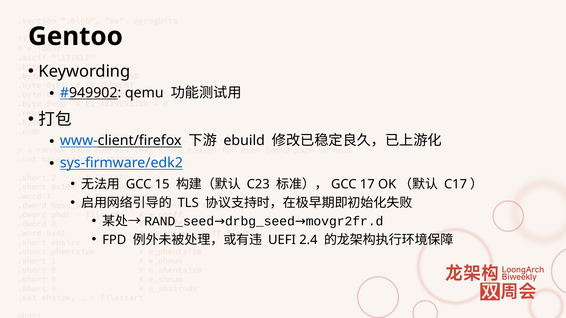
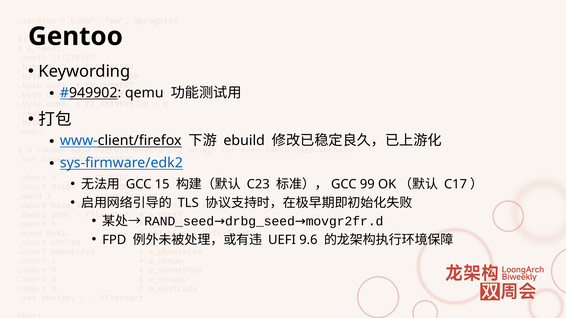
17: 17 -> 99
2.4: 2.4 -> 9.6
